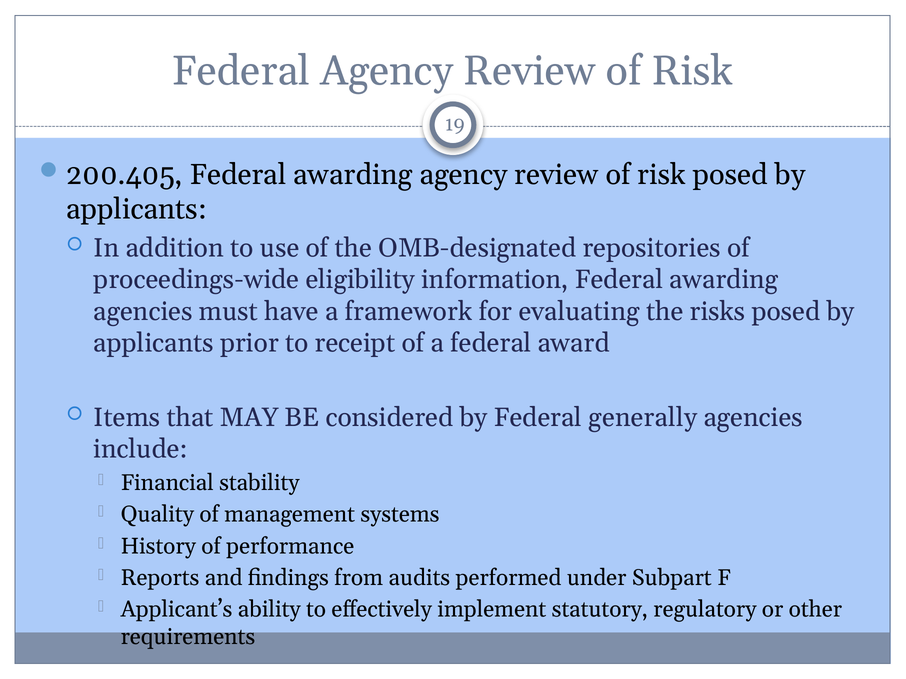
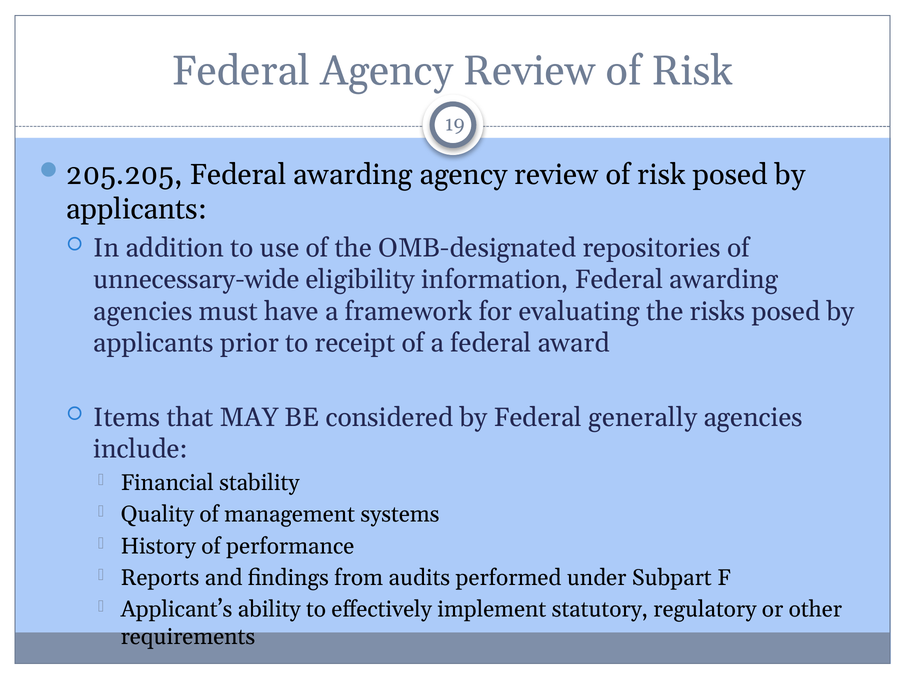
200.405: 200.405 -> 205.205
proceedings-wide: proceedings-wide -> unnecessary-wide
